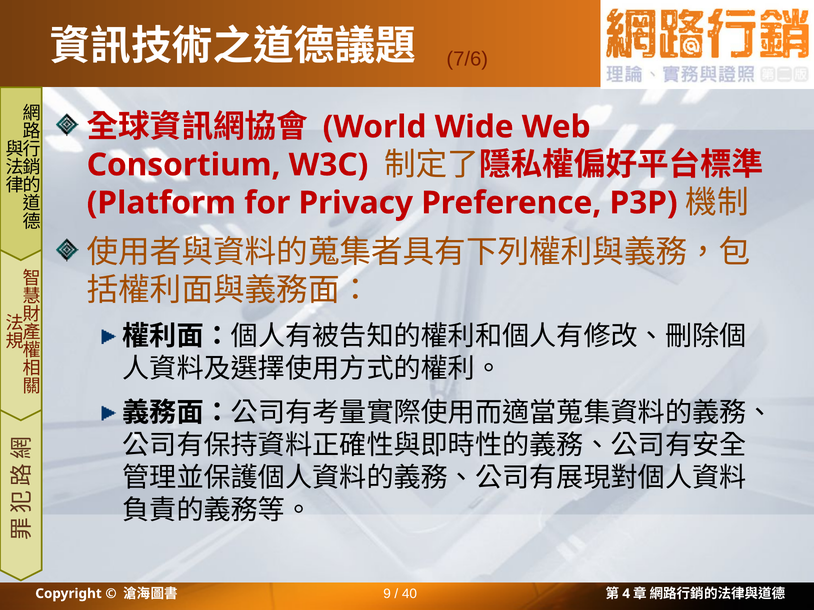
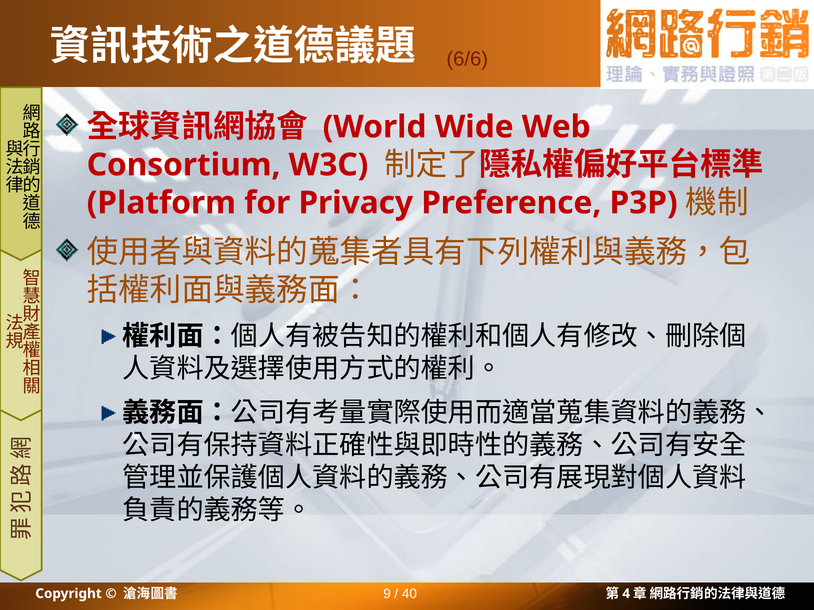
7/6: 7/6 -> 6/6
